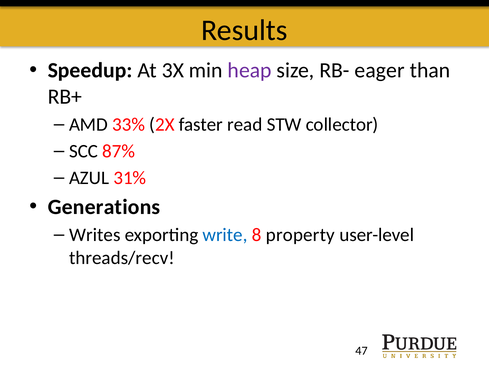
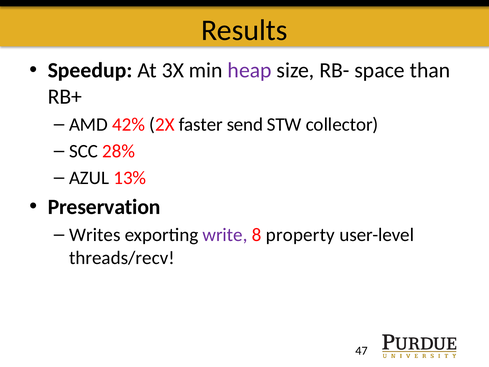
eager: eager -> space
33%: 33% -> 42%
read: read -> send
87%: 87% -> 28%
31%: 31% -> 13%
Generations: Generations -> Preservation
write colour: blue -> purple
